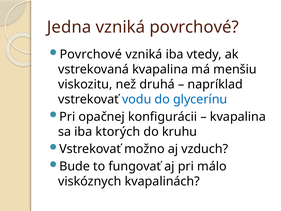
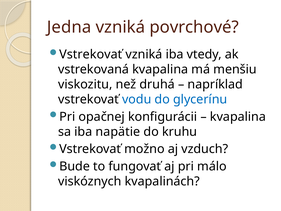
Povrchové at (91, 54): Povrchové -> Vstrekovať
ktorých: ktorých -> napätie
